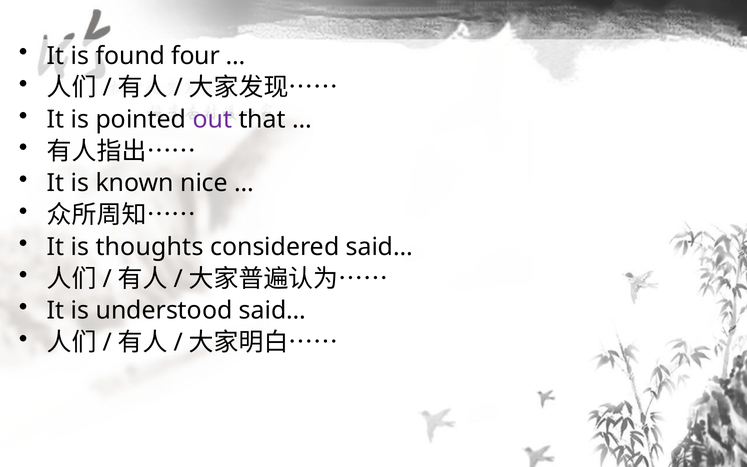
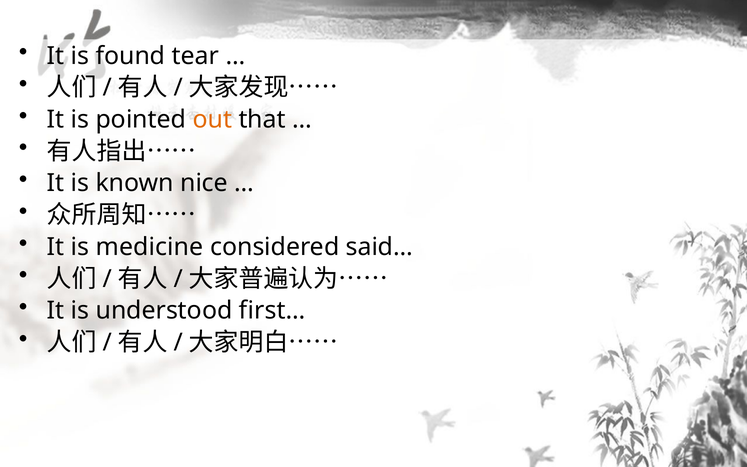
four: four -> tear
out colour: purple -> orange
thoughts: thoughts -> medicine
understood said…: said… -> first…
